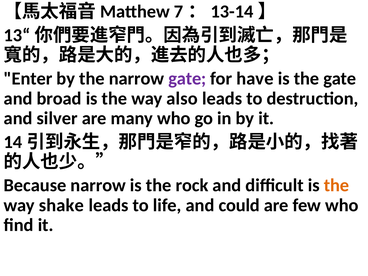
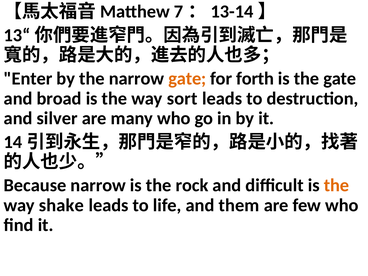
gate at (187, 79) colour: purple -> orange
have: have -> forth
also: also -> sort
could: could -> them
